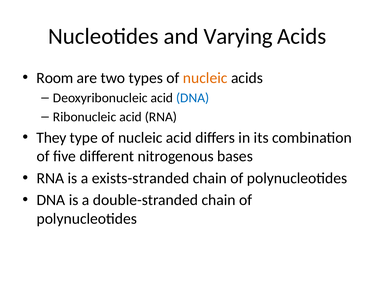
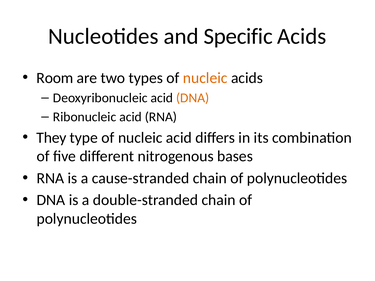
Varying: Varying -> Specific
DNA at (193, 98) colour: blue -> orange
exists-stranded: exists-stranded -> cause-stranded
